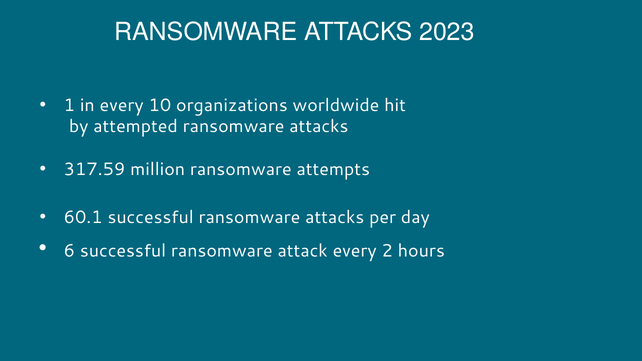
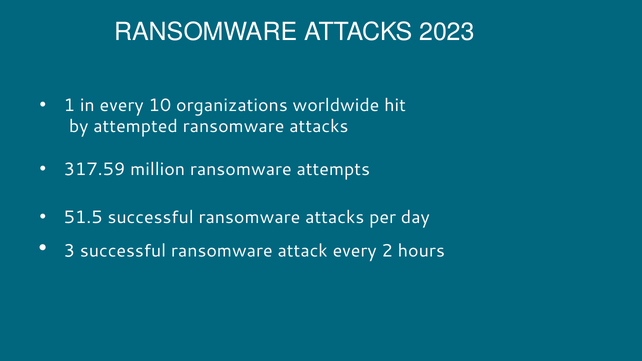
60.1: 60.1 -> 51.5
6: 6 -> 3
